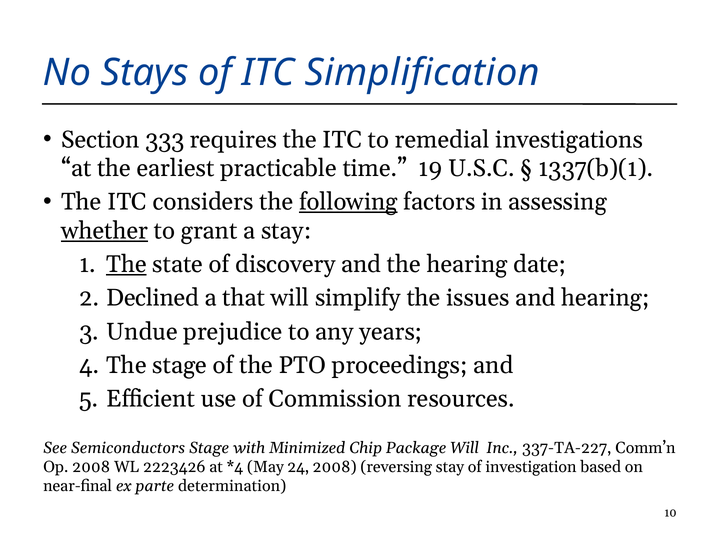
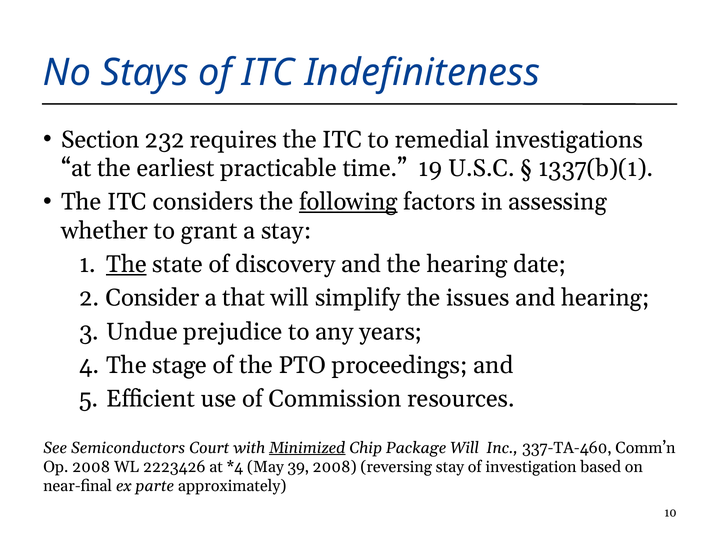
Simplification: Simplification -> Indefiniteness
333: 333 -> 232
whether underline: present -> none
Declined: Declined -> Consider
Semiconductors Stage: Stage -> Court
Minimized underline: none -> present
337-TA-227: 337-TA-227 -> 337-TA-460
24: 24 -> 39
determination: determination -> approximately
